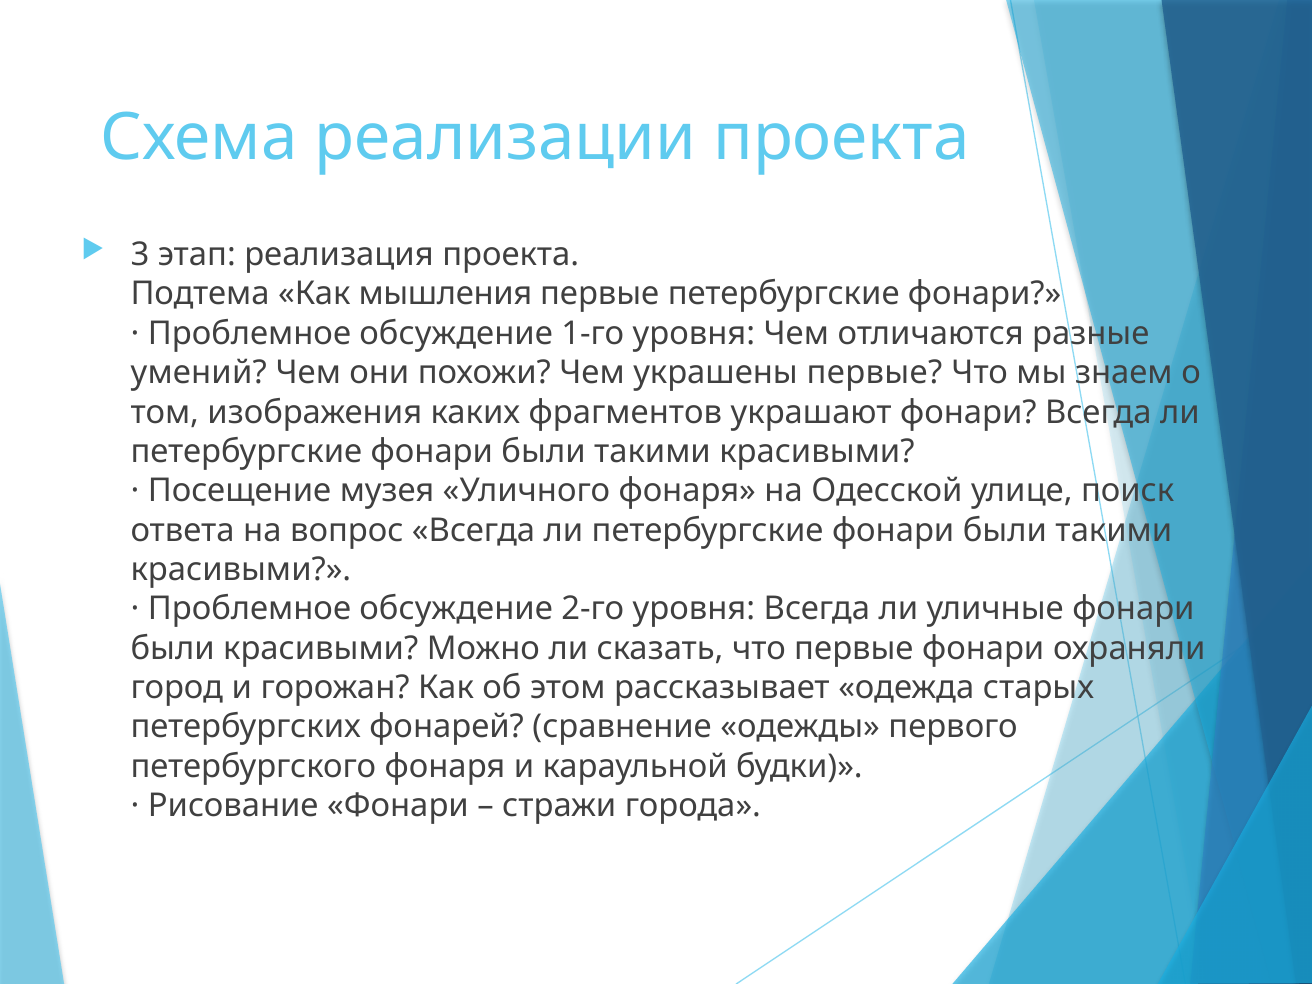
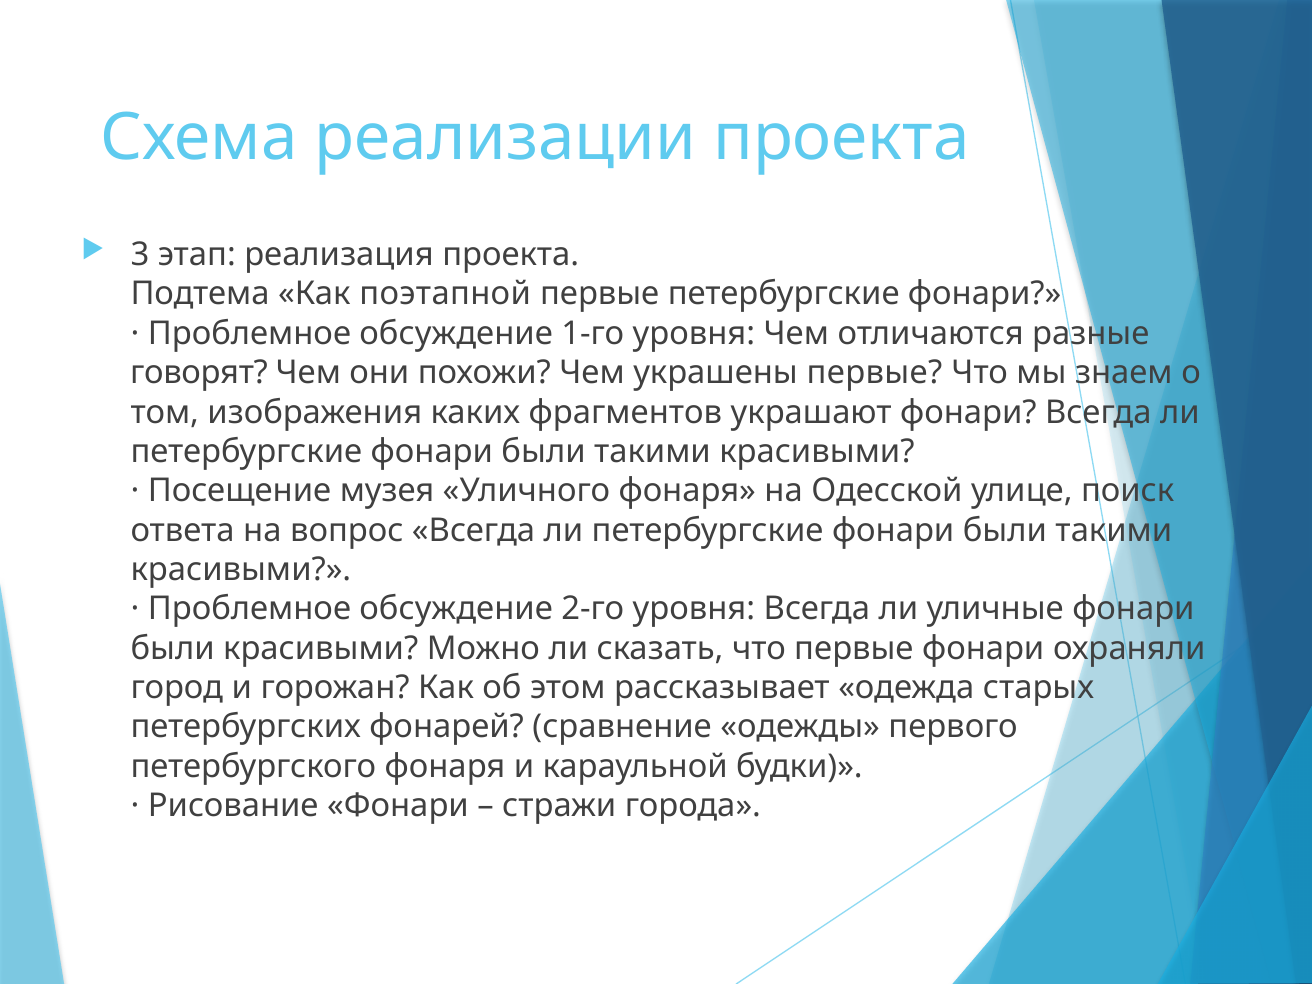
мышления: мышления -> поэтапной
умений: умений -> говорят
